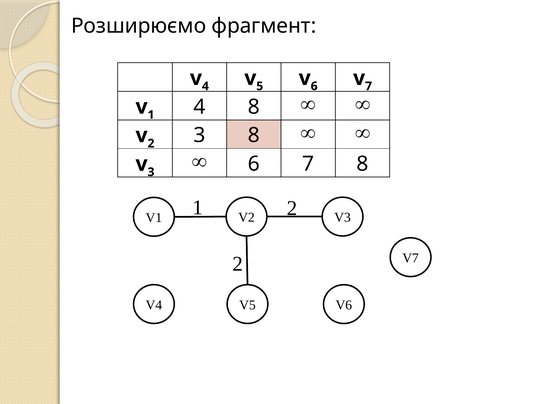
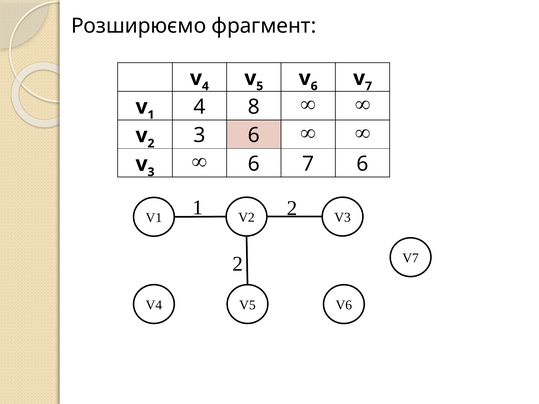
3 8: 8 -> 6
7 8: 8 -> 6
